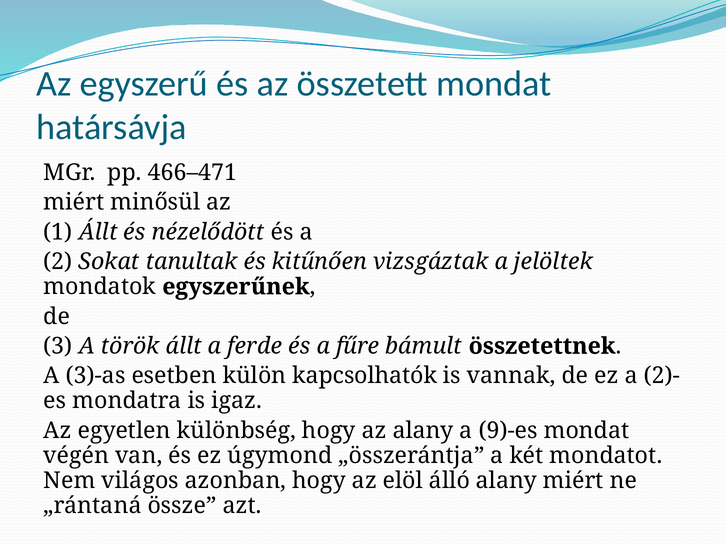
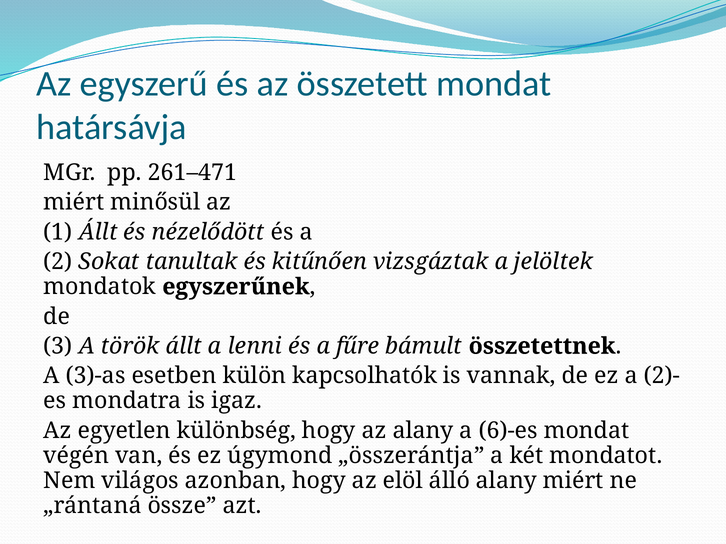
466–471: 466–471 -> 261–471
ferde: ferde -> lenni
9)-es: 9)-es -> 6)-es
